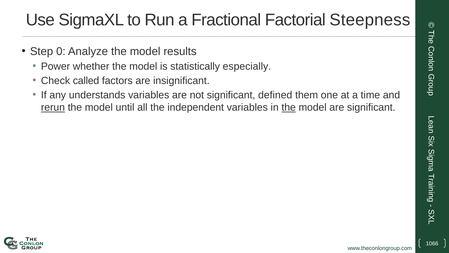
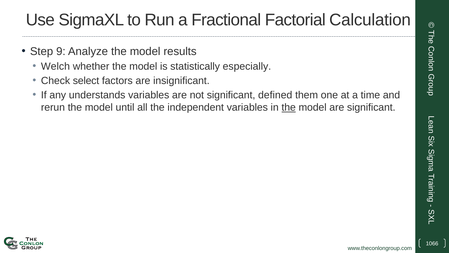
Steepness: Steepness -> Calculation
0: 0 -> 9
Power: Power -> Welch
called: called -> select
rerun underline: present -> none
